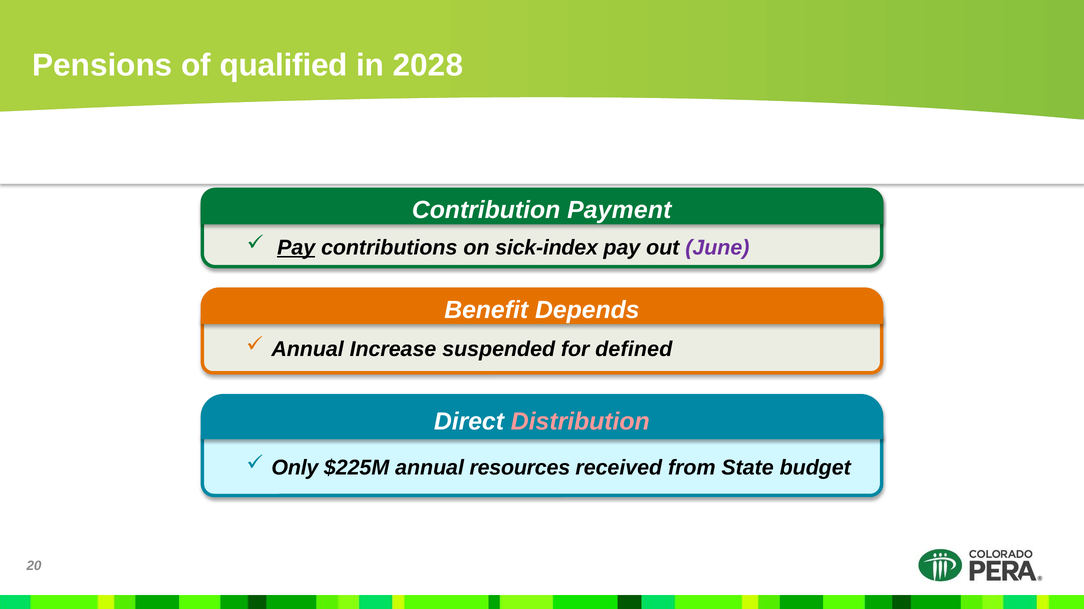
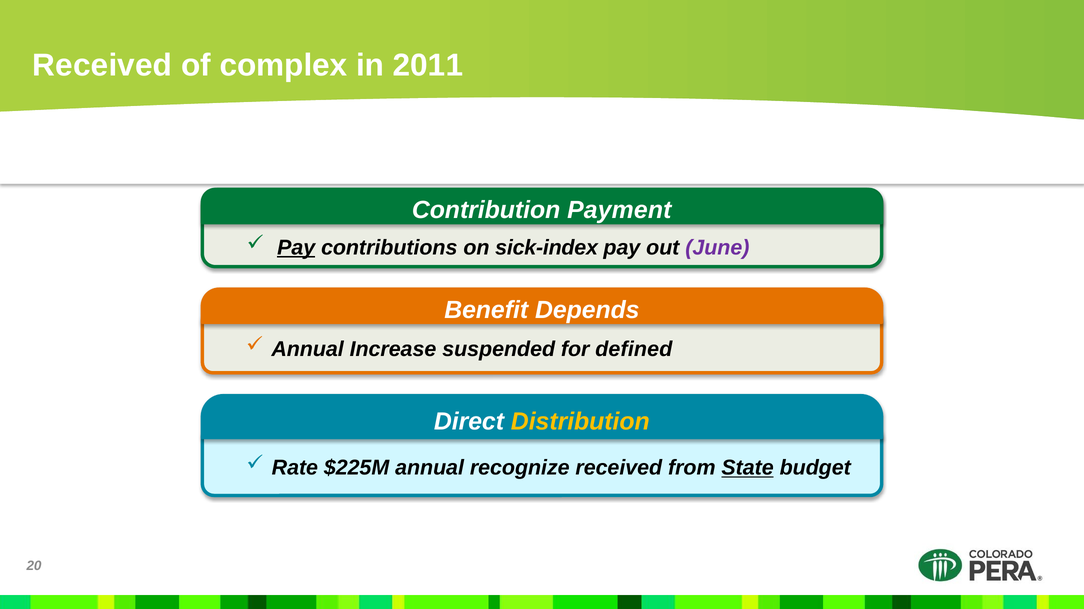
Pensions at (102, 65): Pensions -> Received
qualified: qualified -> complex
2028: 2028 -> 2011
Distribution colour: pink -> yellow
Only: Only -> Rate
resources: resources -> recognize
State underline: none -> present
